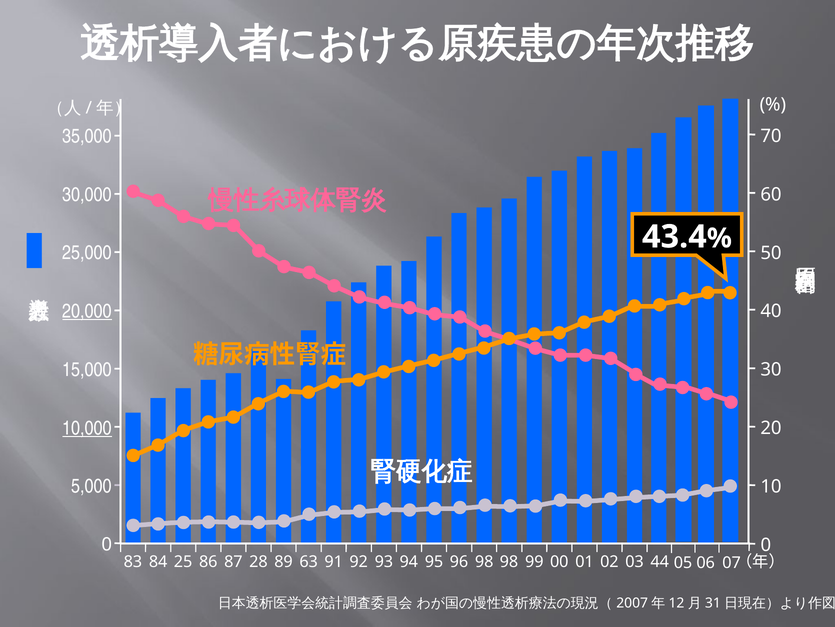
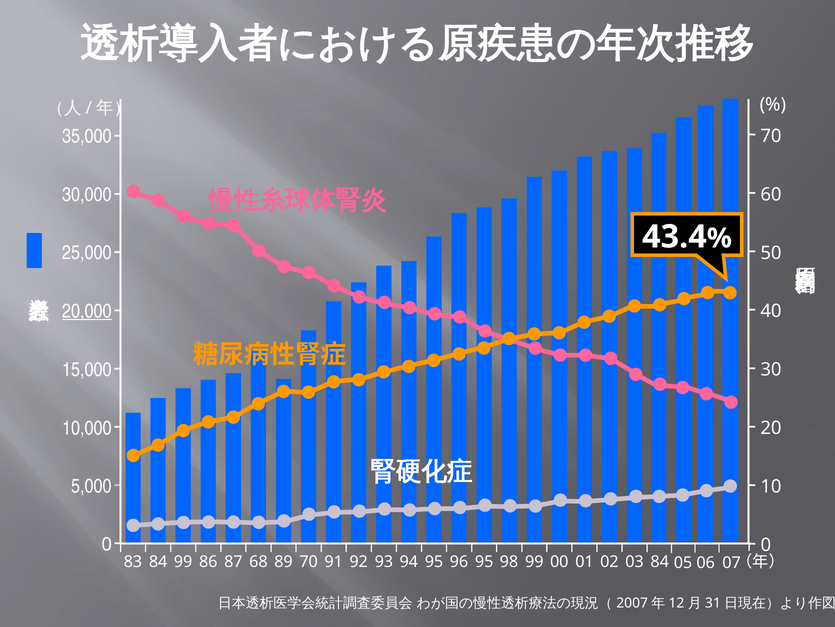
10,000 underline: present -> none
84 25: 25 -> 99
28: 28 -> 68
83 63: 63 -> 70
96 98: 98 -> 95
02 44: 44 -> 84
